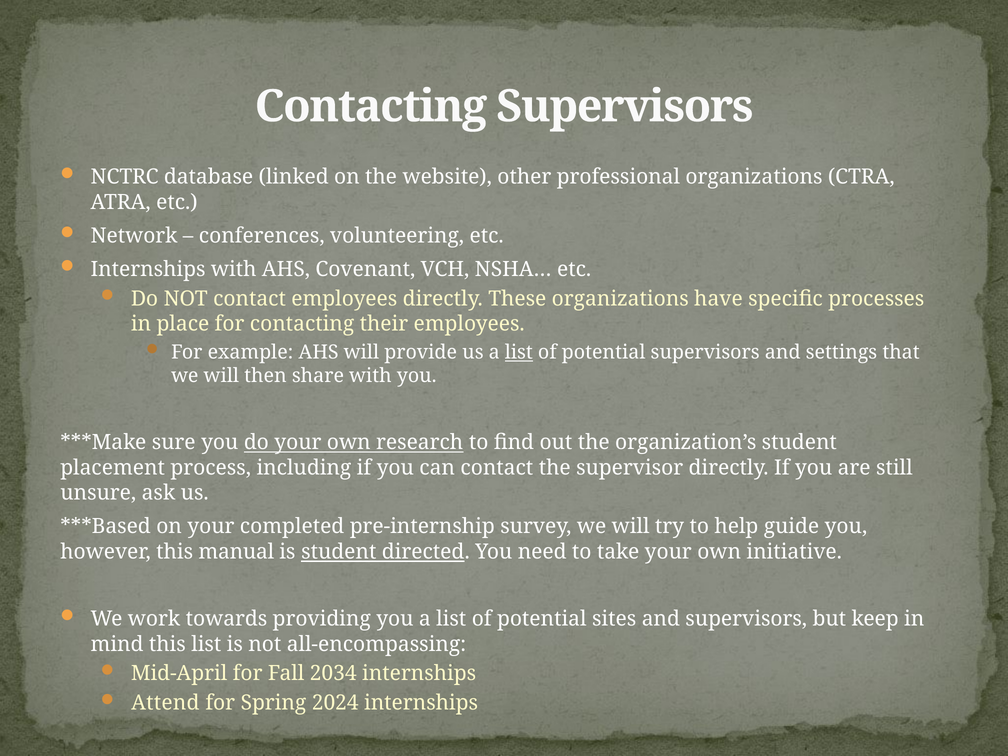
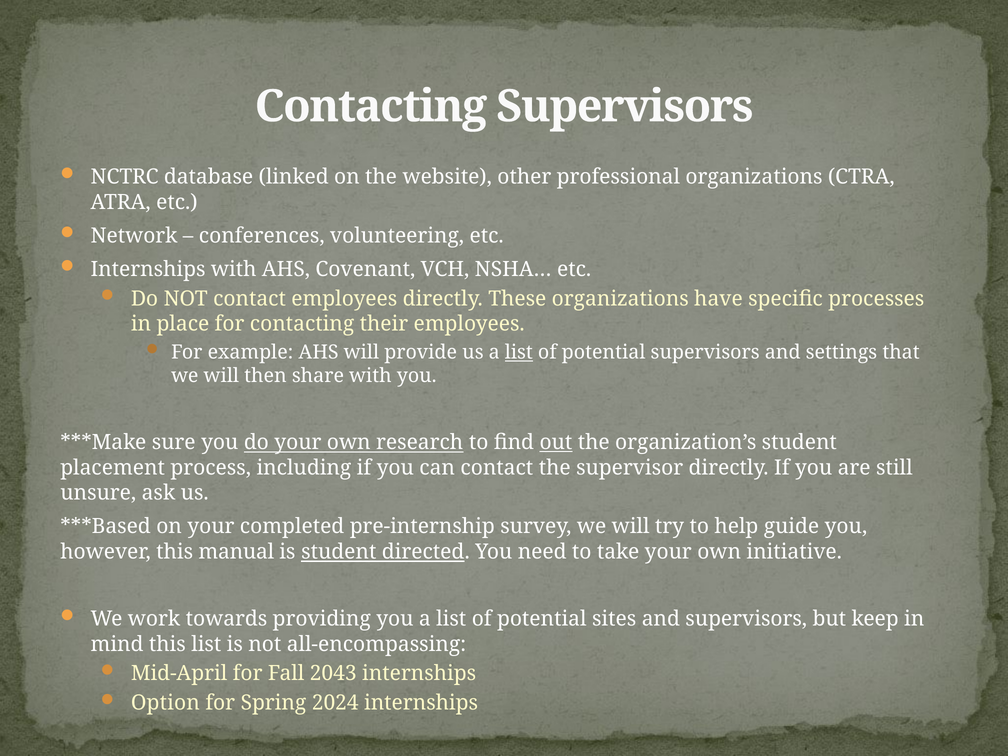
out underline: none -> present
2034: 2034 -> 2043
Attend: Attend -> Option
